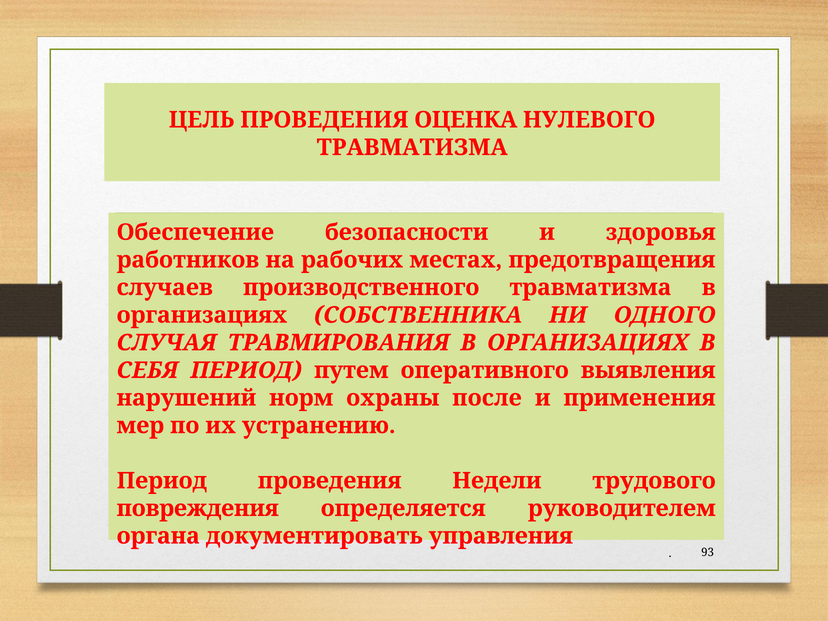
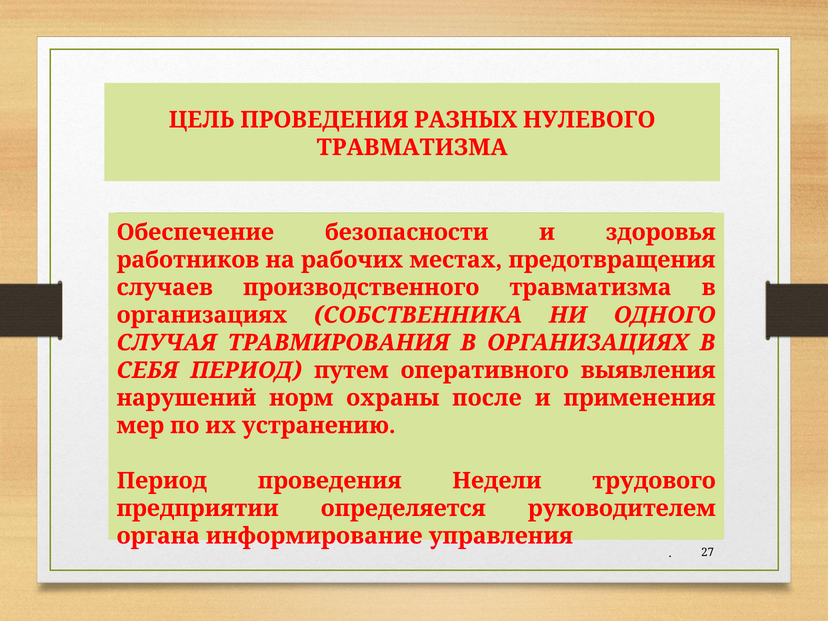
ОЦЕНКА: ОЦЕНКА -> РАЗНЫХ
повреждения: повреждения -> предприятии
документировать: документировать -> информирование
93: 93 -> 27
